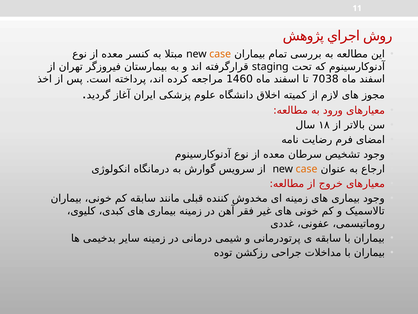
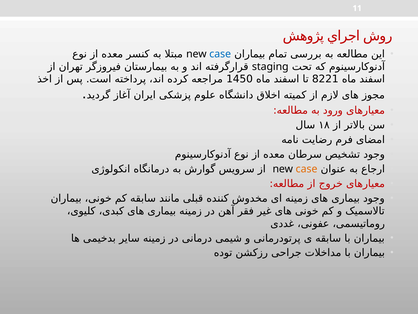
case at (220, 54) colour: orange -> blue
1460: 1460 -> 1450
7038: 7038 -> 8221
